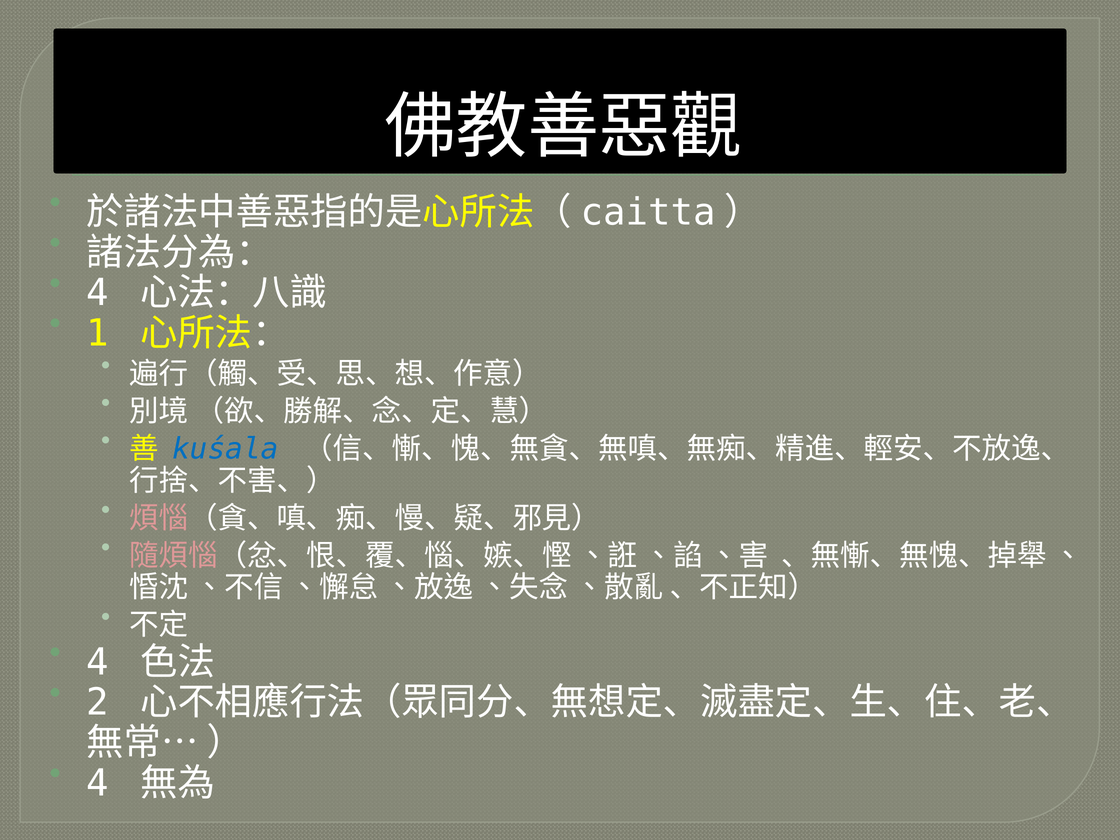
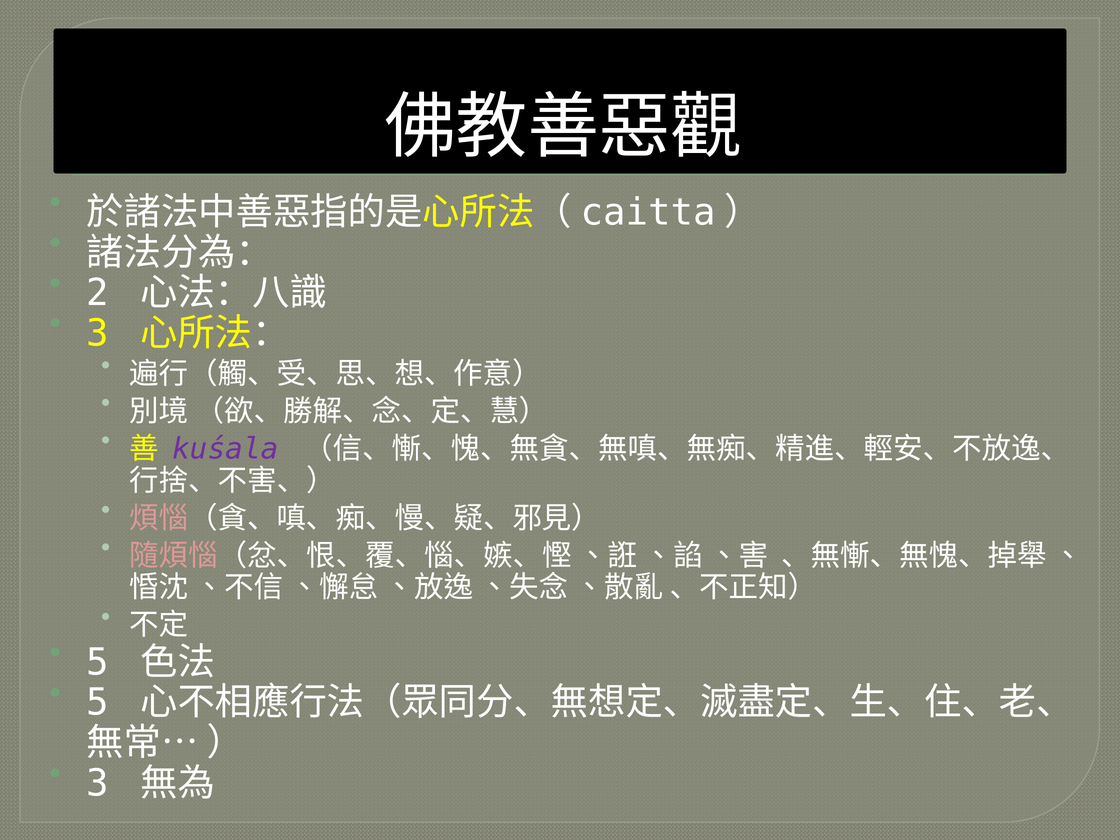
4 at (98, 293): 4 -> 2
1 at (98, 333): 1 -> 3
kuśala colour: blue -> purple
4 at (98, 662): 4 -> 5
2 at (98, 703): 2 -> 5
4 at (98, 783): 4 -> 3
